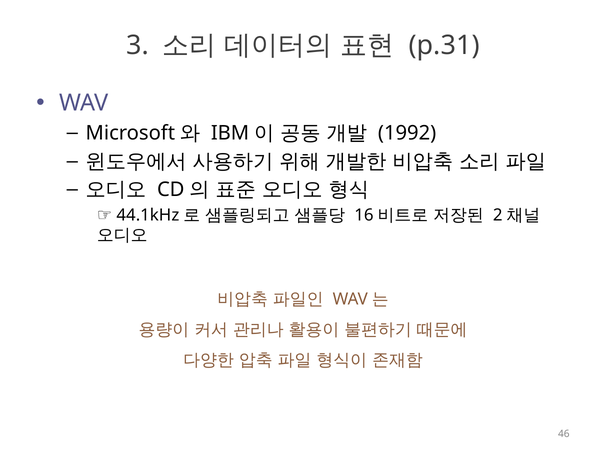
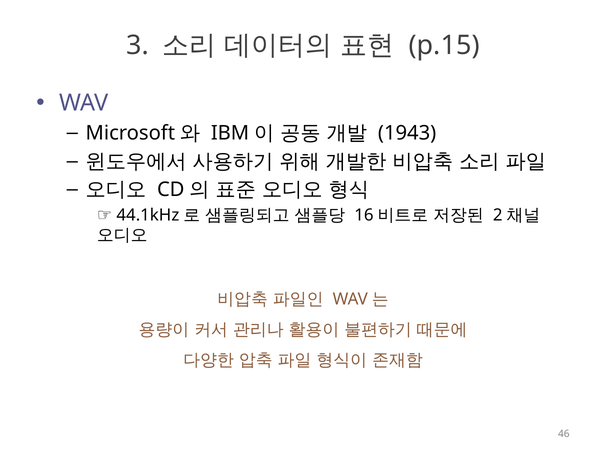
p.31: p.31 -> p.15
1992: 1992 -> 1943
